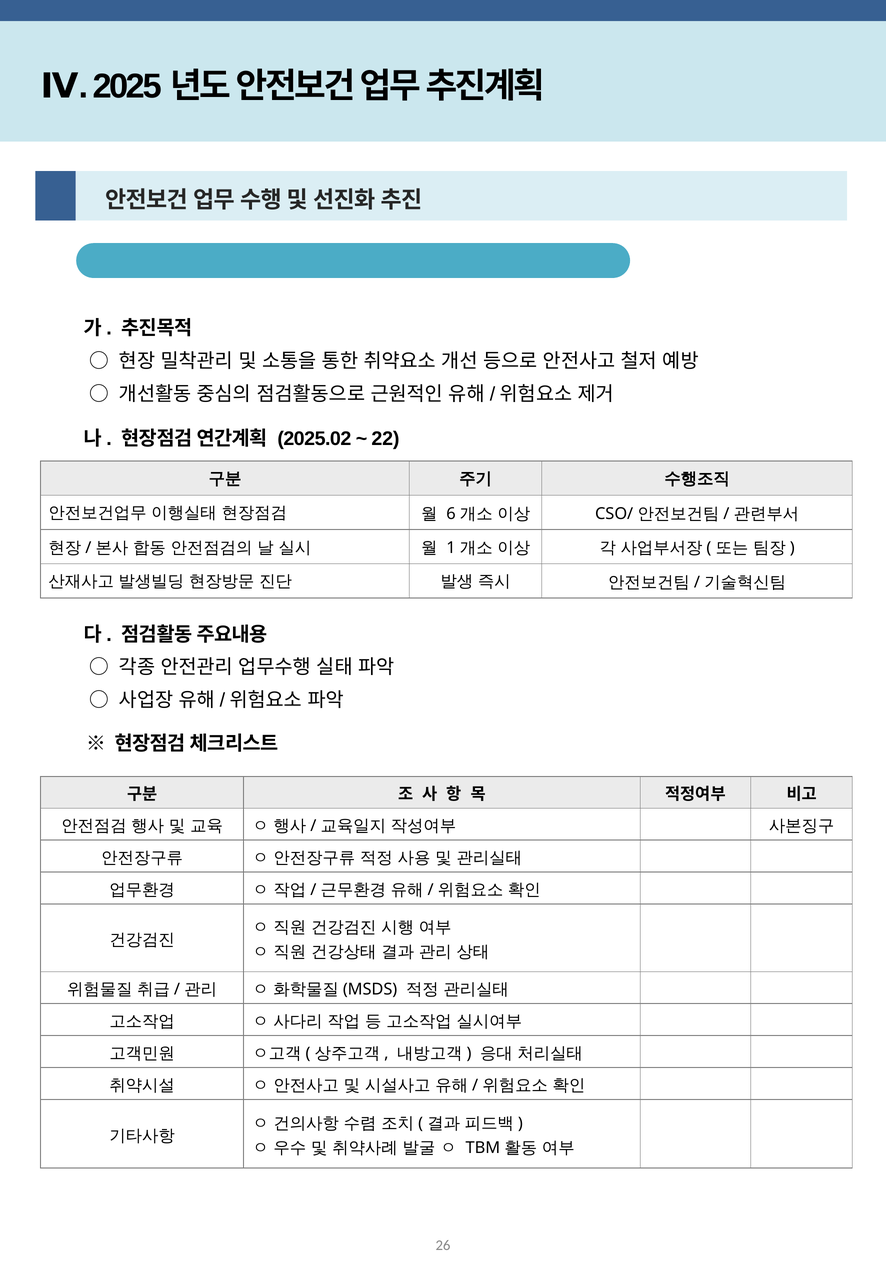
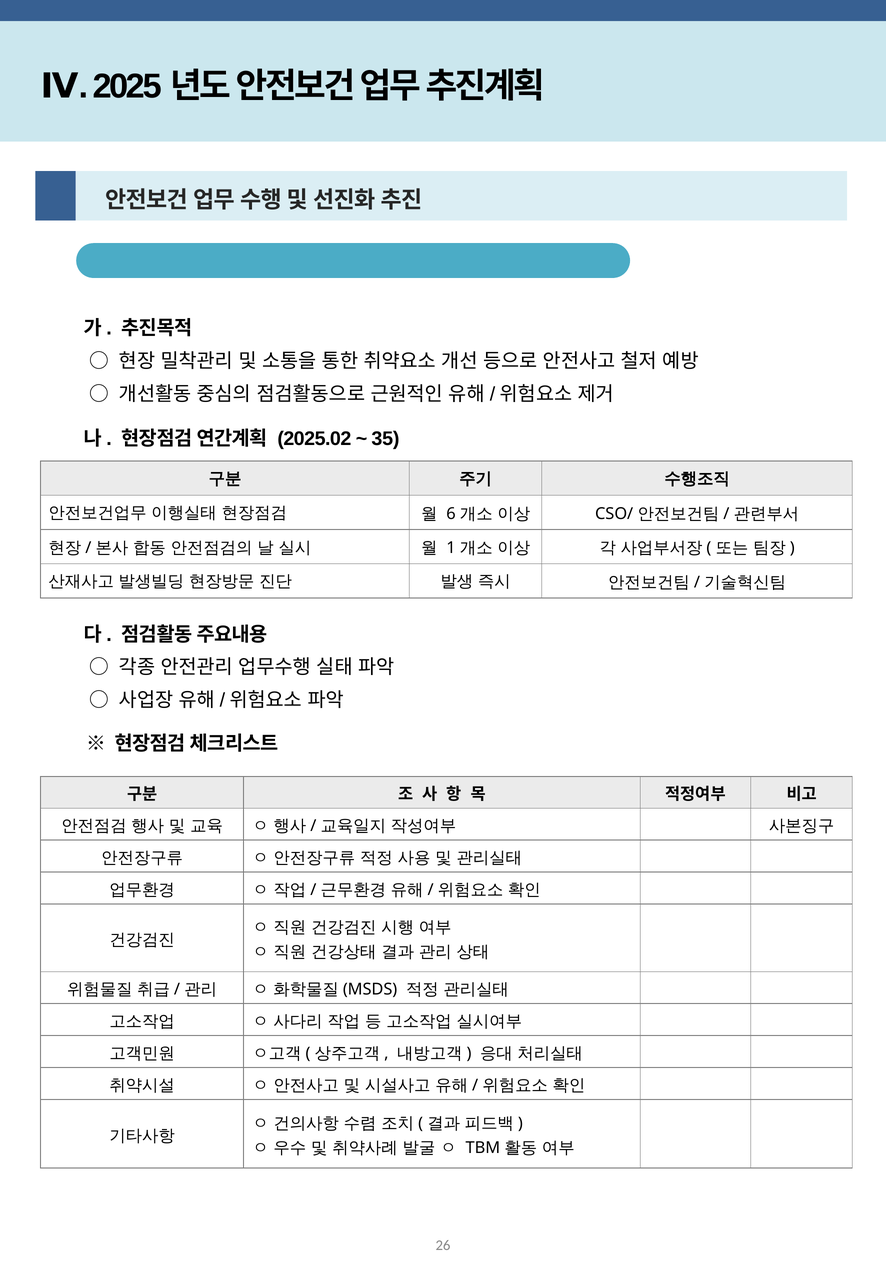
22: 22 -> 35
